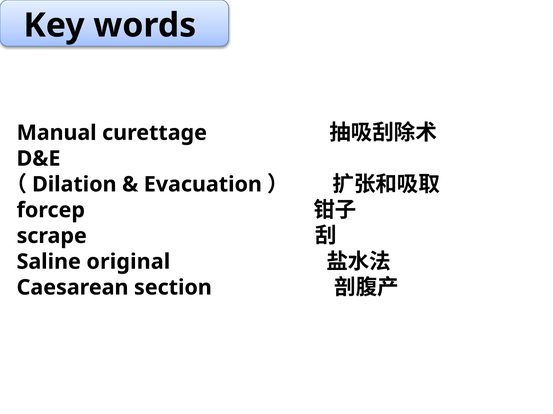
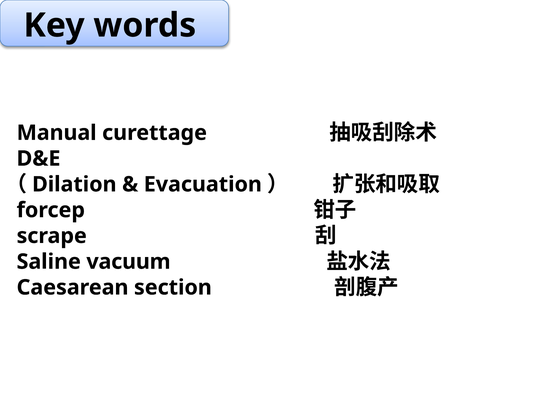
original: original -> vacuum
